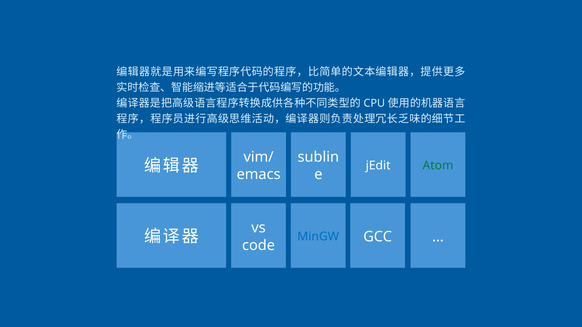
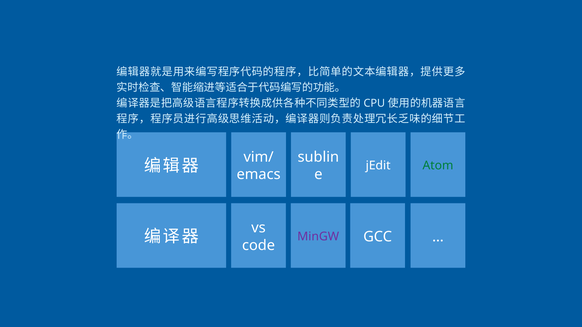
MinGW colour: blue -> purple
